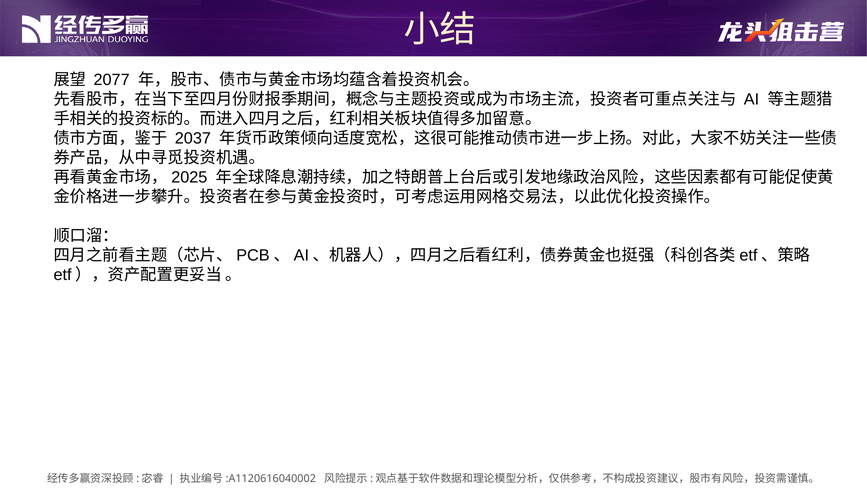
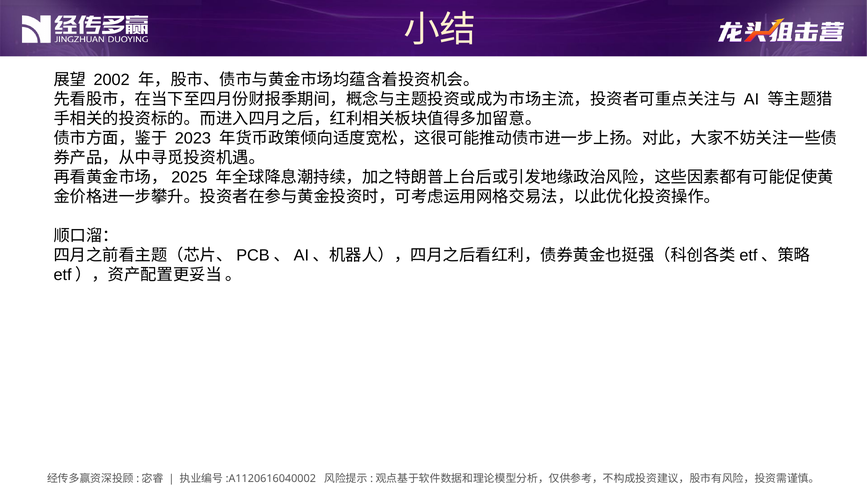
2077: 2077 -> 2002
2037: 2037 -> 2023
